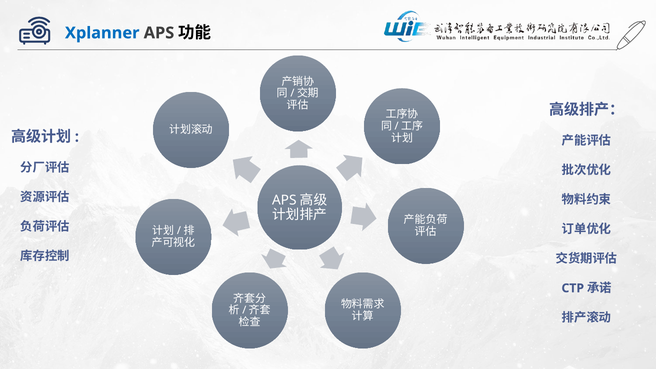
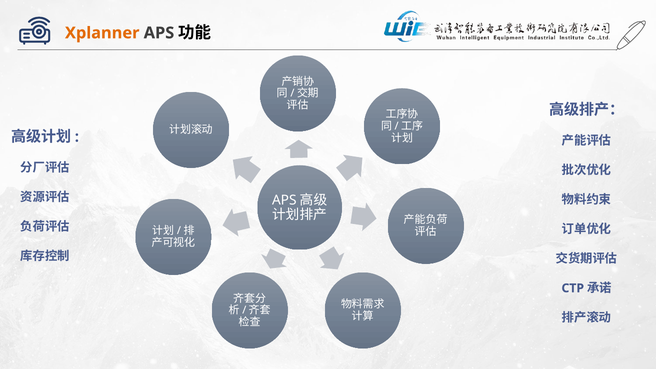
Xplanner colour: blue -> orange
